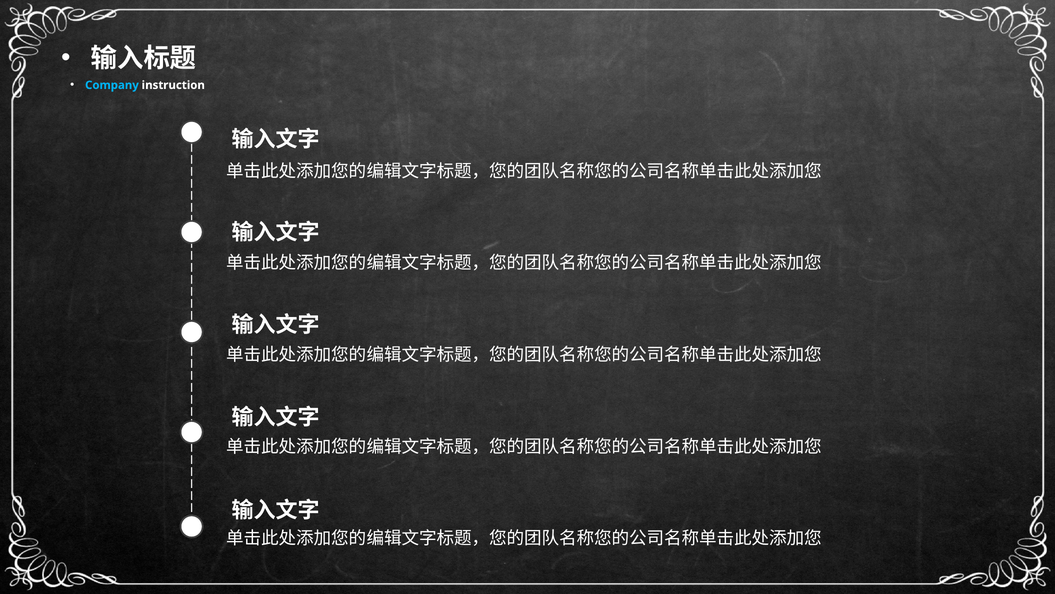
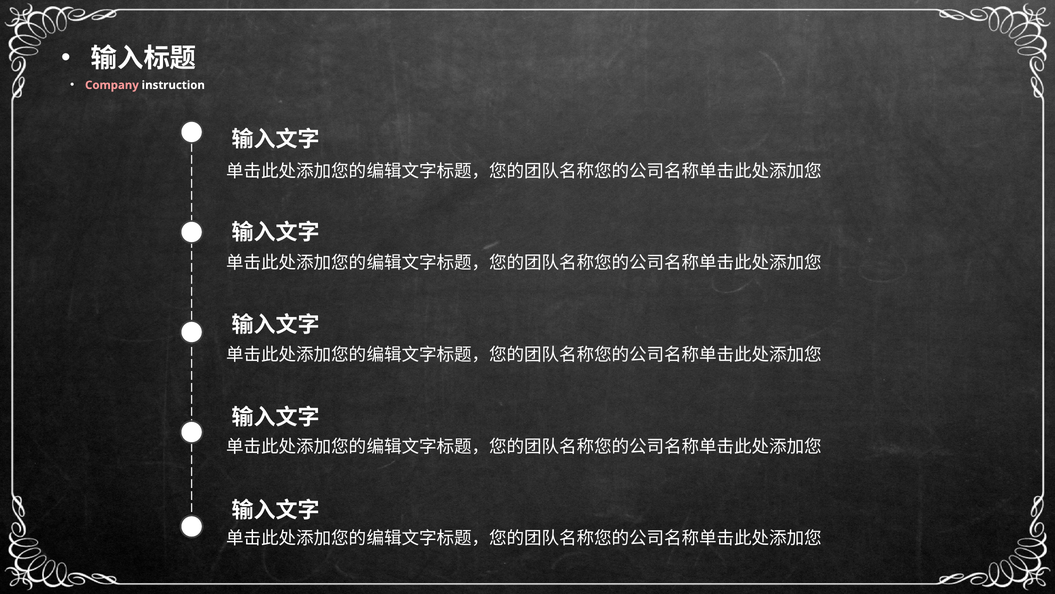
Company colour: light blue -> pink
